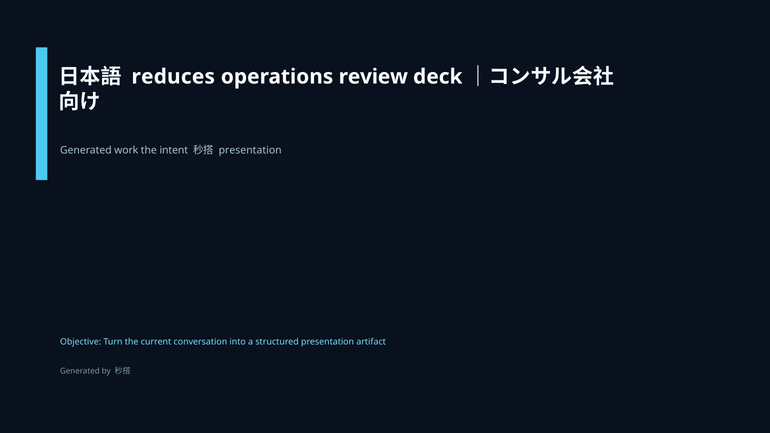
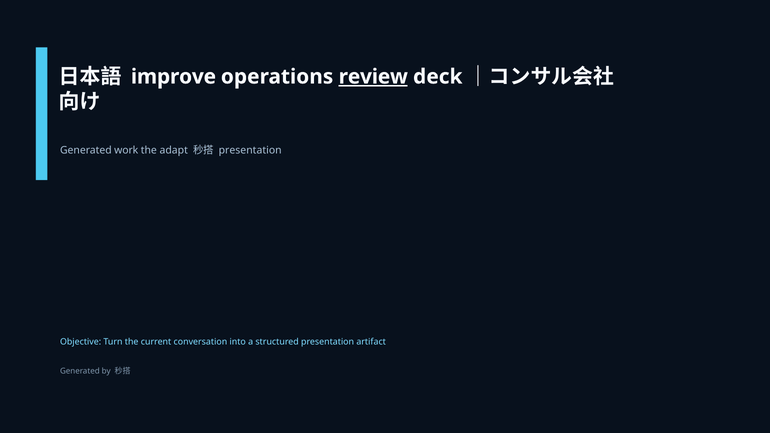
reduces: reduces -> improve
review underline: none -> present
intent: intent -> adapt
